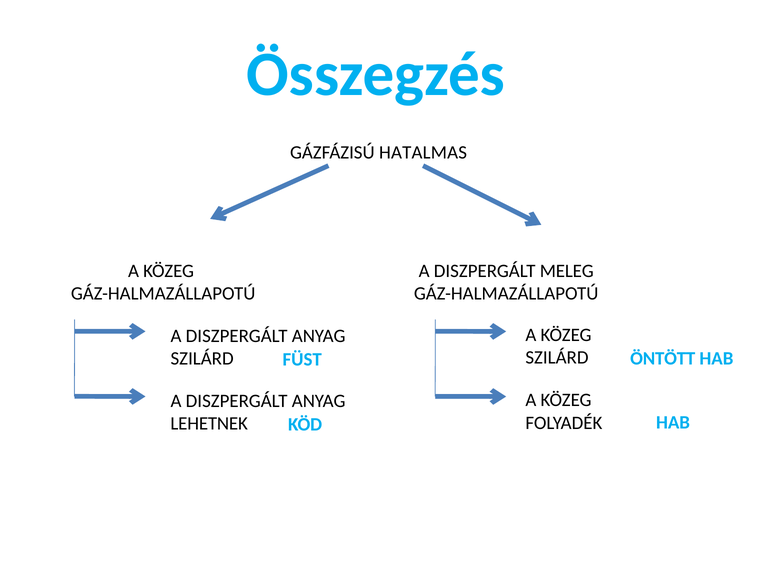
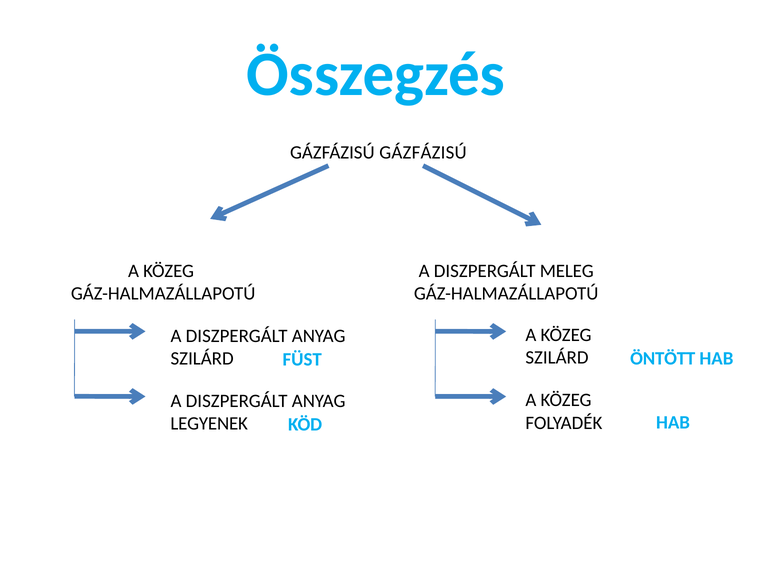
GÁZFÁZISÚ HATALMAS: HATALMAS -> GÁZFÁZISÚ
LEHETNEK: LEHETNEK -> LEGYENEK
